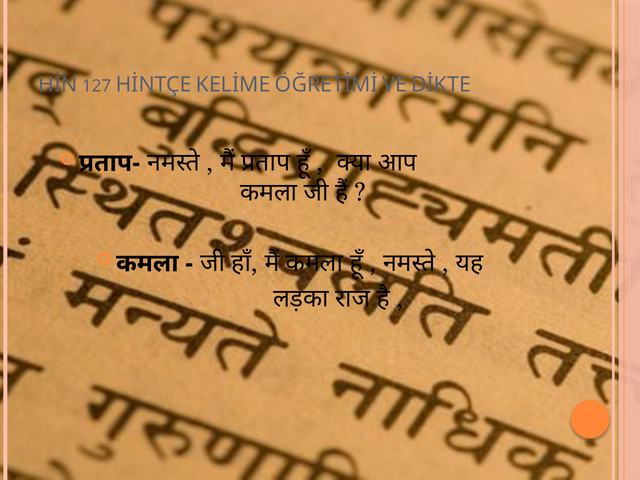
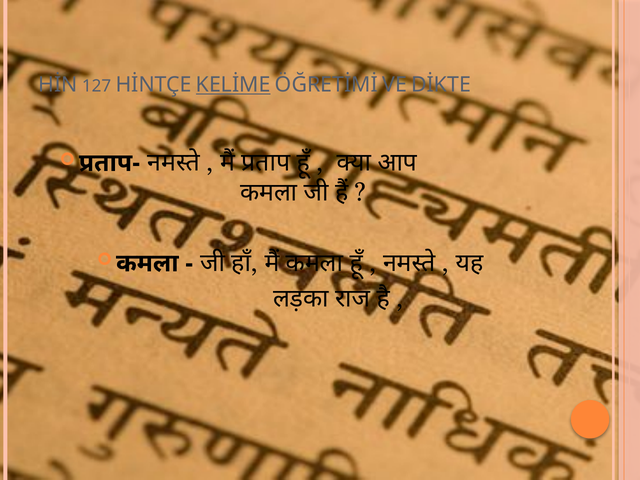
KELİME underline: none -> present
